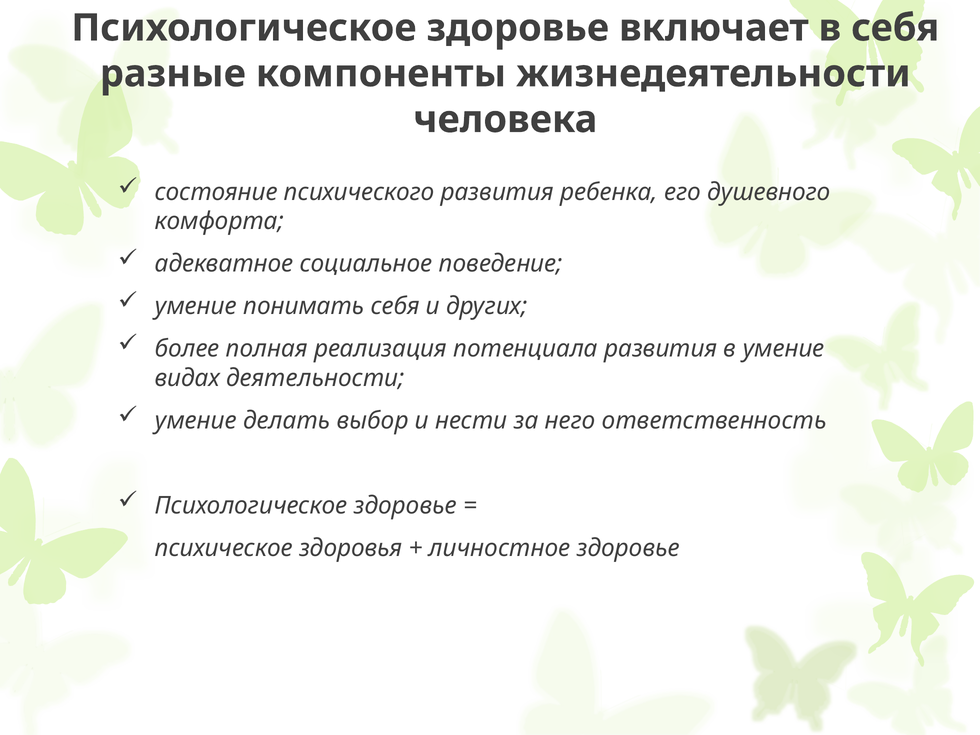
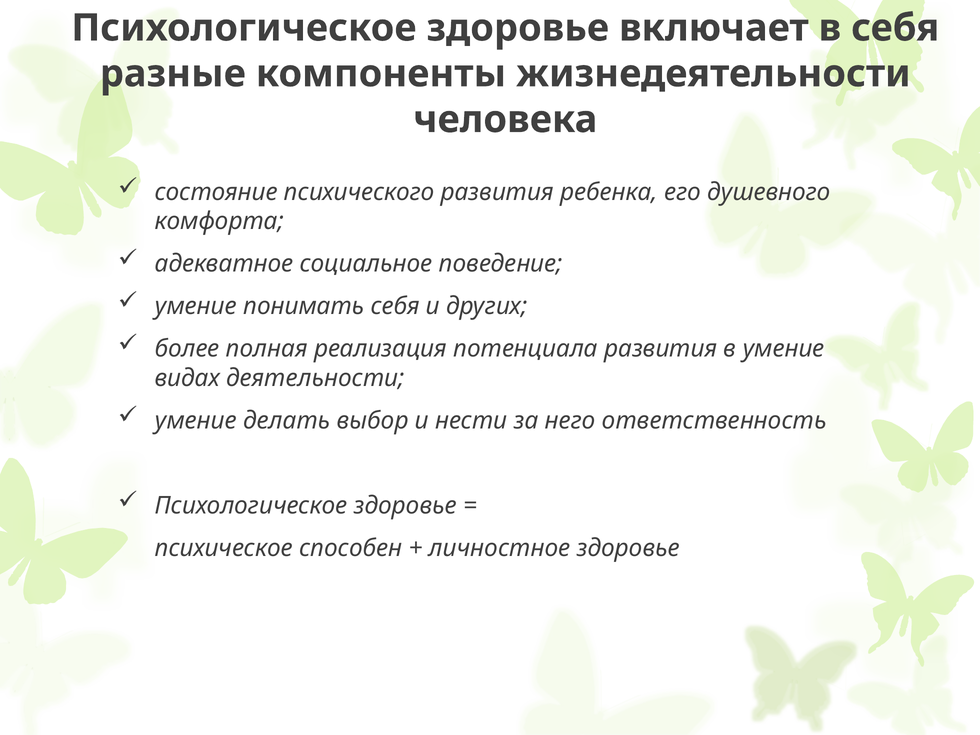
здоровья: здоровья -> способен
